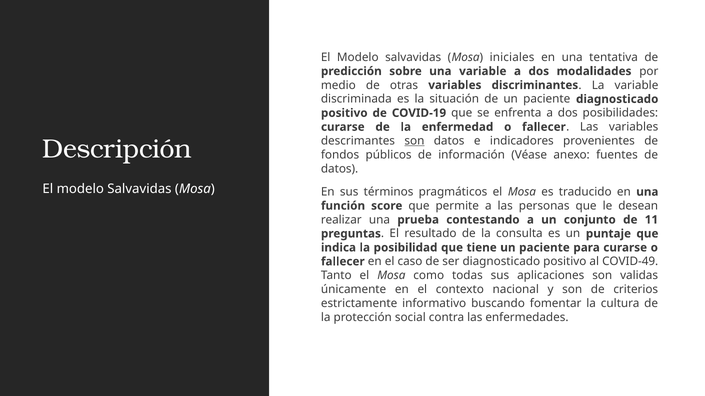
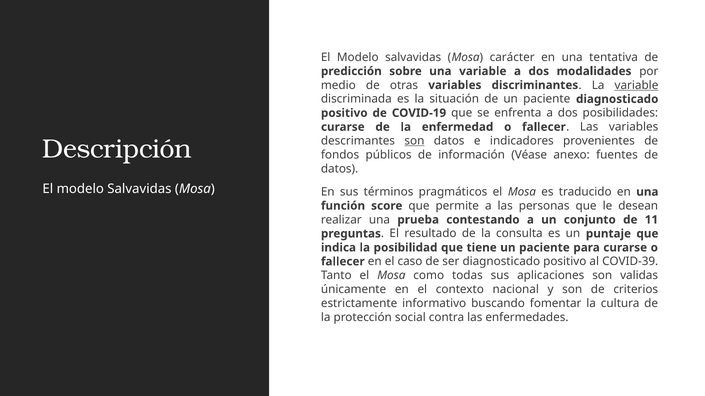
iniciales: iniciales -> carácter
variable at (636, 85) underline: none -> present
COVID-49: COVID-49 -> COVID-39
